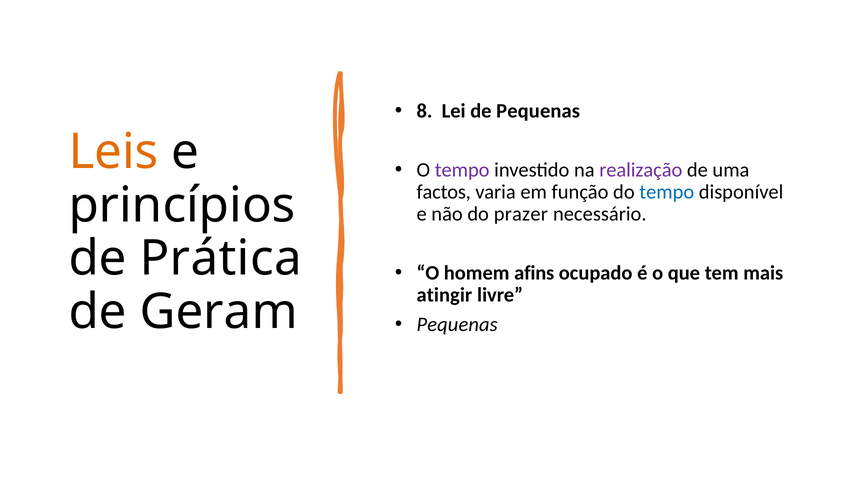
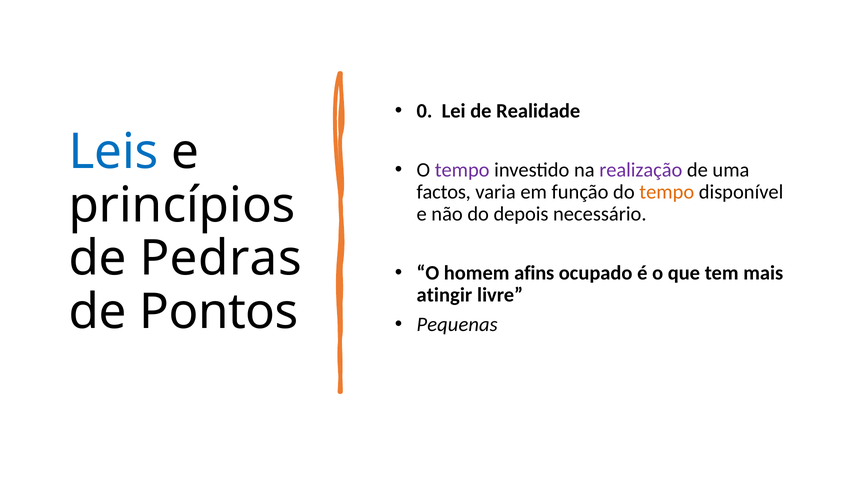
8: 8 -> 0
de Pequenas: Pequenas -> Realidade
Leis colour: orange -> blue
tempo at (667, 192) colour: blue -> orange
prazer: prazer -> depois
Prática: Prática -> Pedras
Geram: Geram -> Pontos
